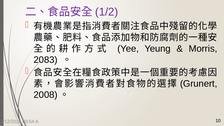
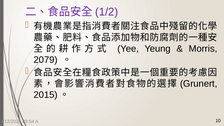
2083: 2083 -> 2079
2008: 2008 -> 2015
